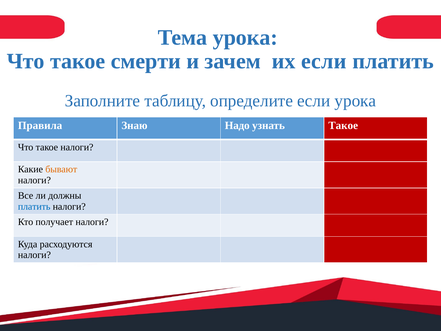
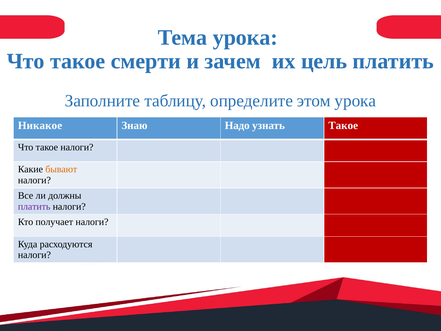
их если: если -> цель
определите если: если -> этом
Правила: Правила -> Никакое
платить at (34, 206) colour: blue -> purple
